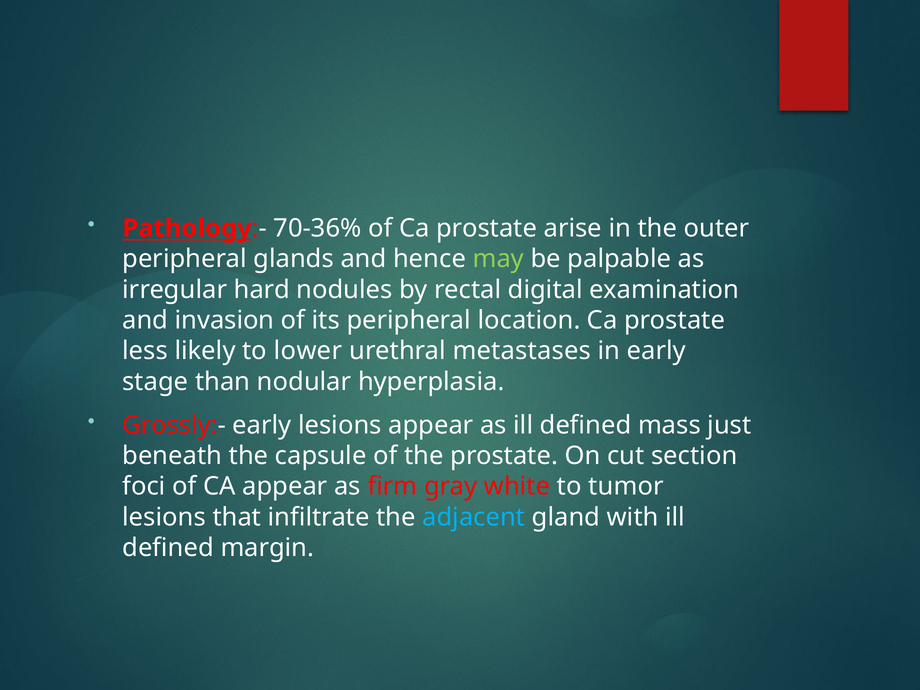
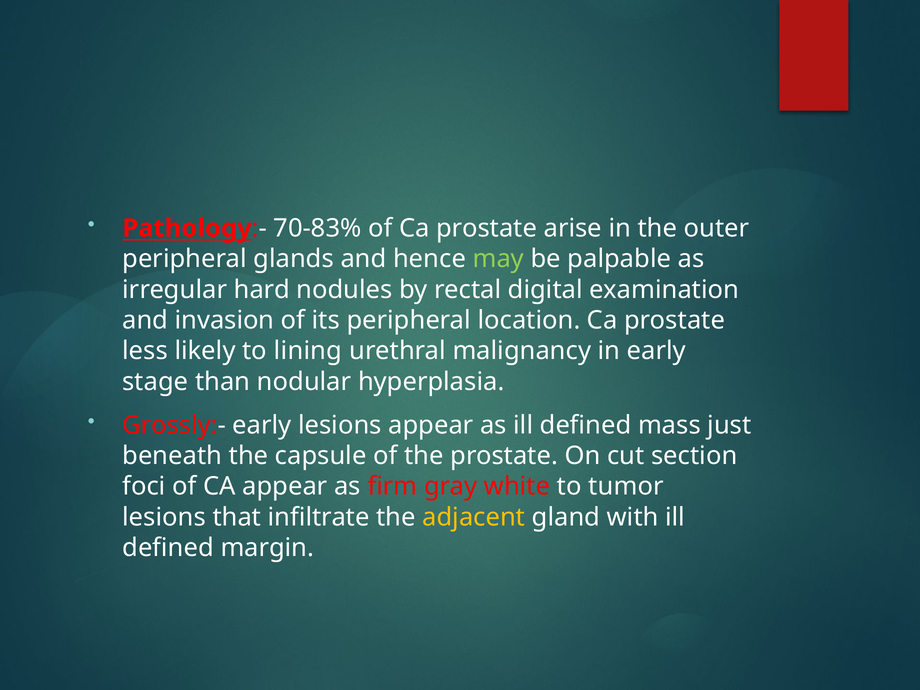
70-36%: 70-36% -> 70-83%
lower: lower -> lining
metastases: metastases -> malignancy
adjacent colour: light blue -> yellow
